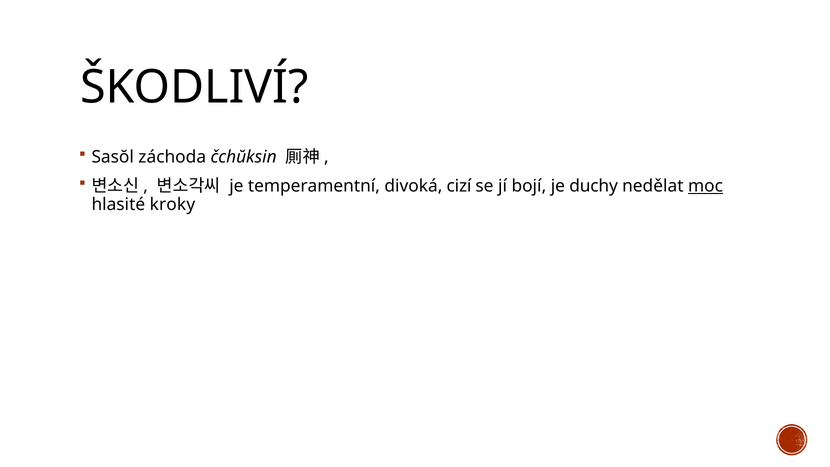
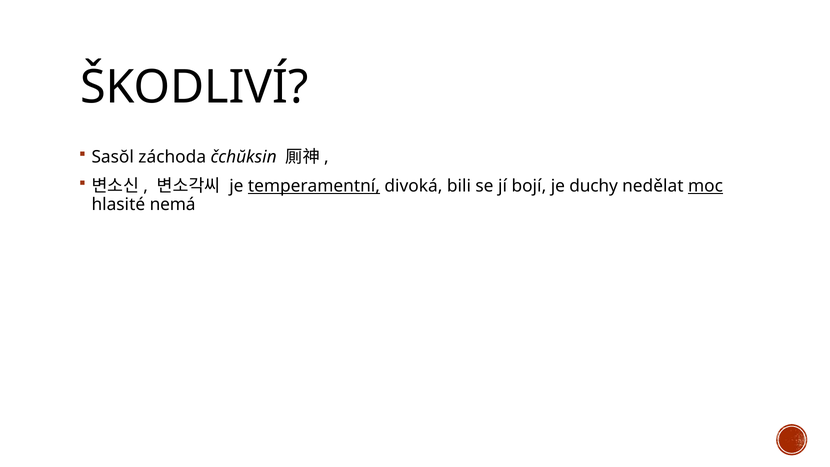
temperamentní underline: none -> present
cizí: cizí -> bili
kroky: kroky -> nemá
